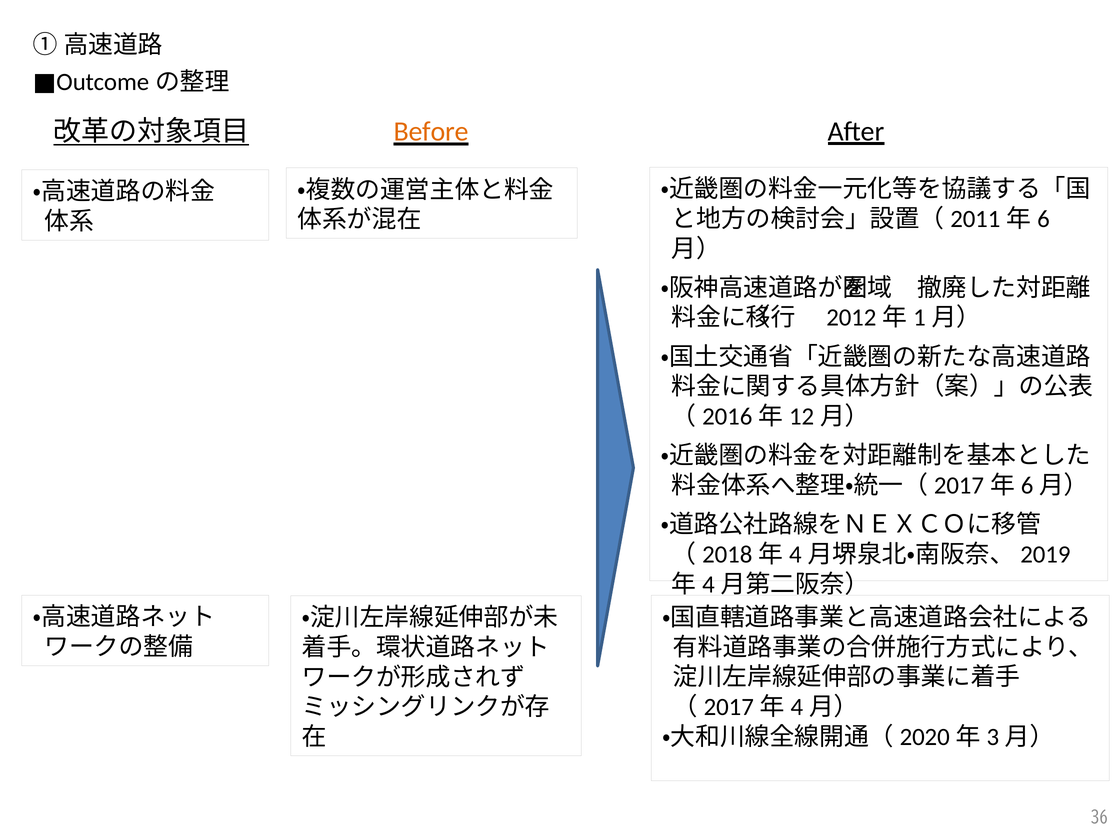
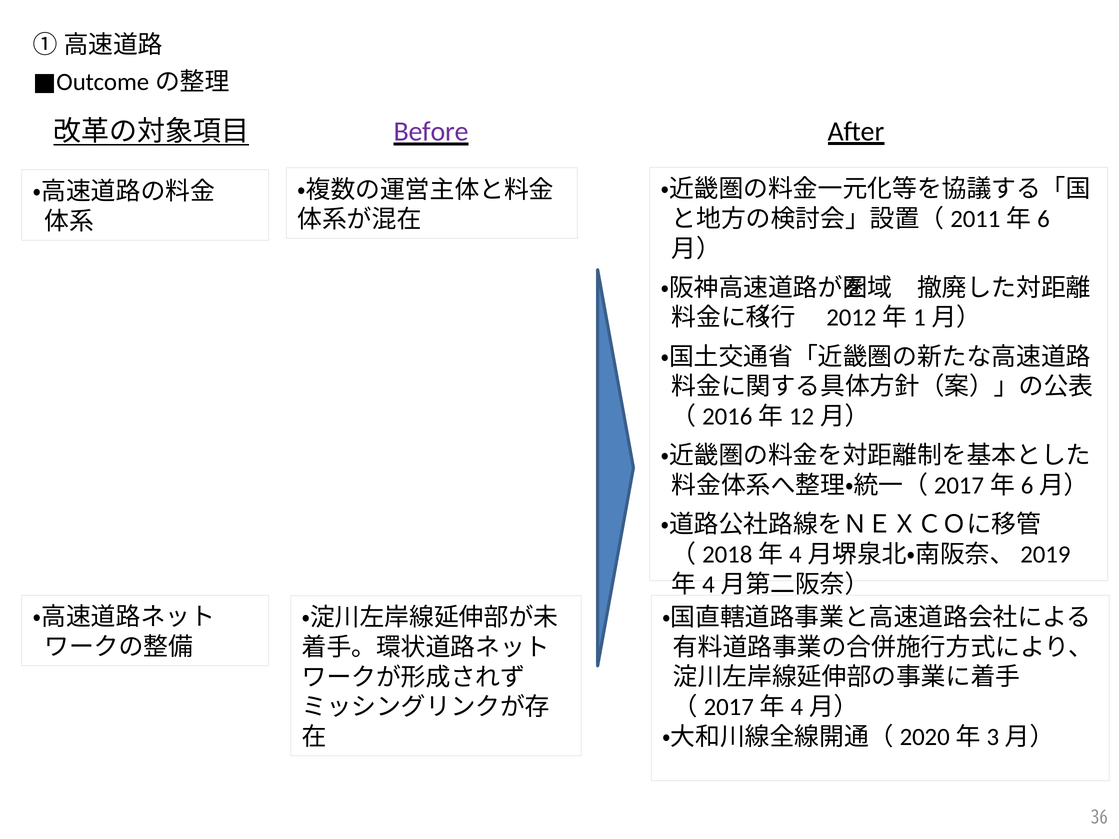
Before colour: orange -> purple
